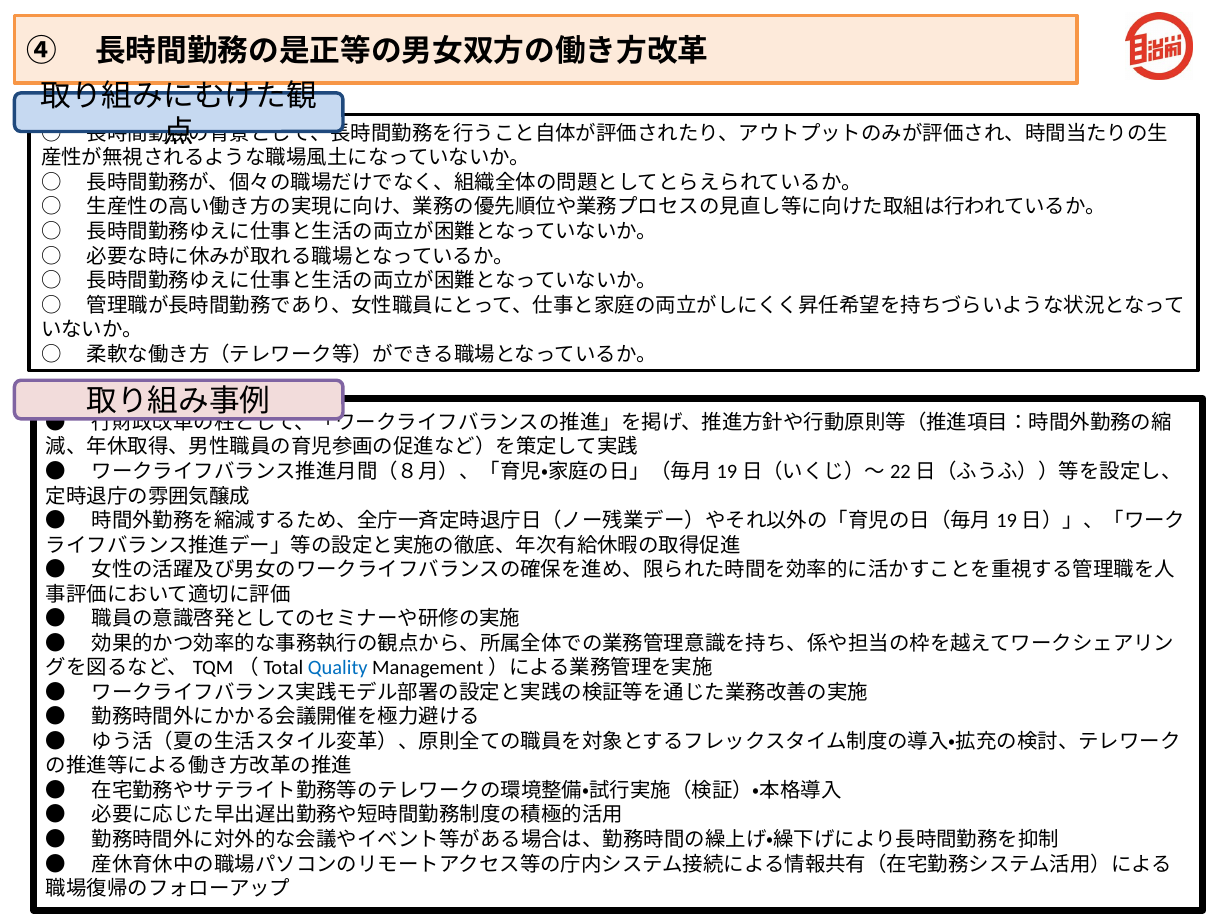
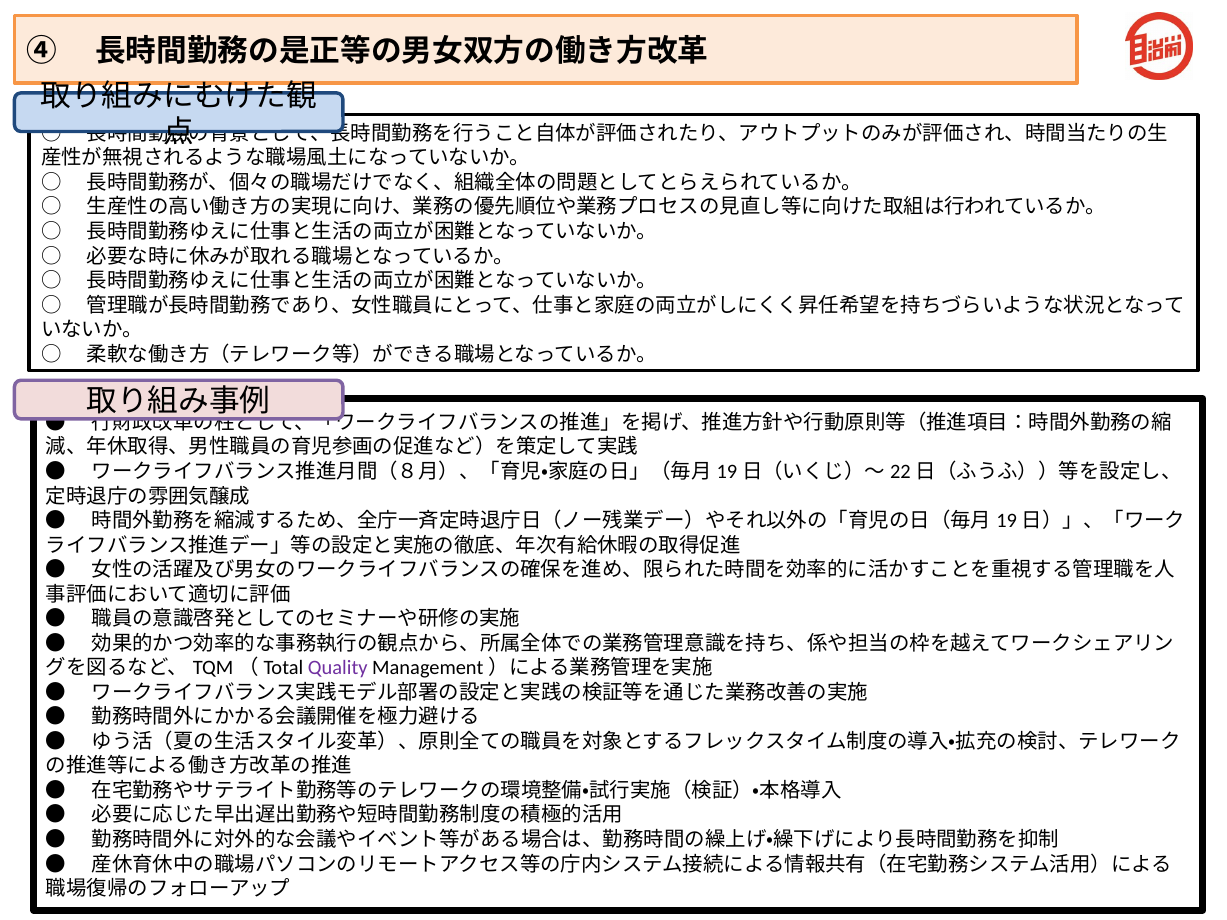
Quality colour: blue -> purple
